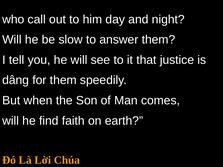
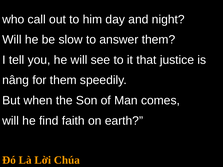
dâng: dâng -> nâng
